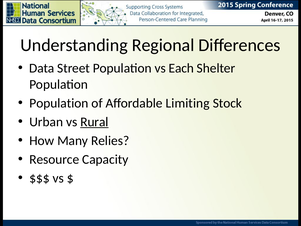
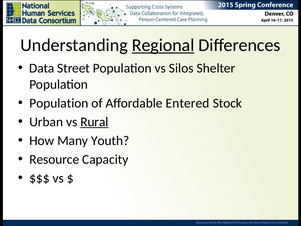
Regional underline: none -> present
Each: Each -> Silos
Limiting: Limiting -> Entered
Relies: Relies -> Youth
